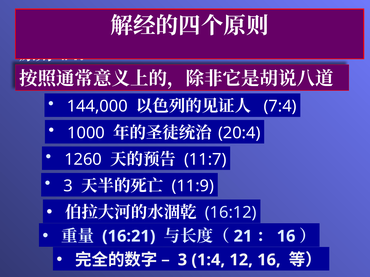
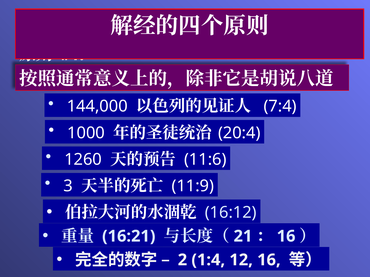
11:7: 11:7 -> 11:6
3 at (182, 260): 3 -> 2
